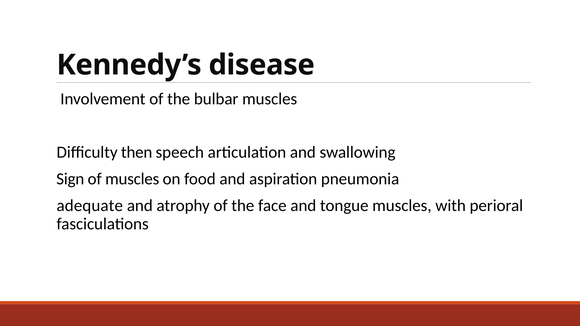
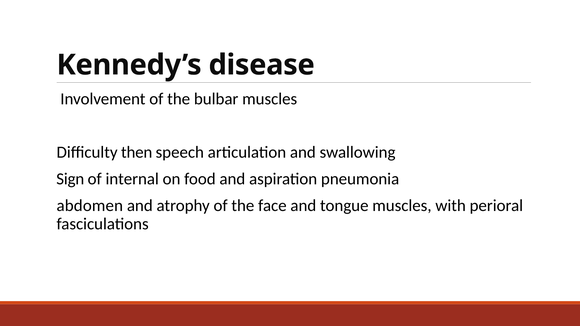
of muscles: muscles -> internal
adequate: adequate -> abdomen
